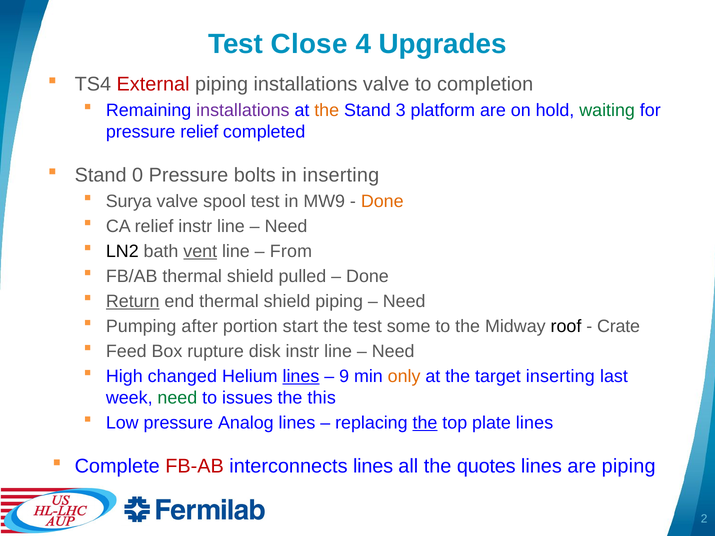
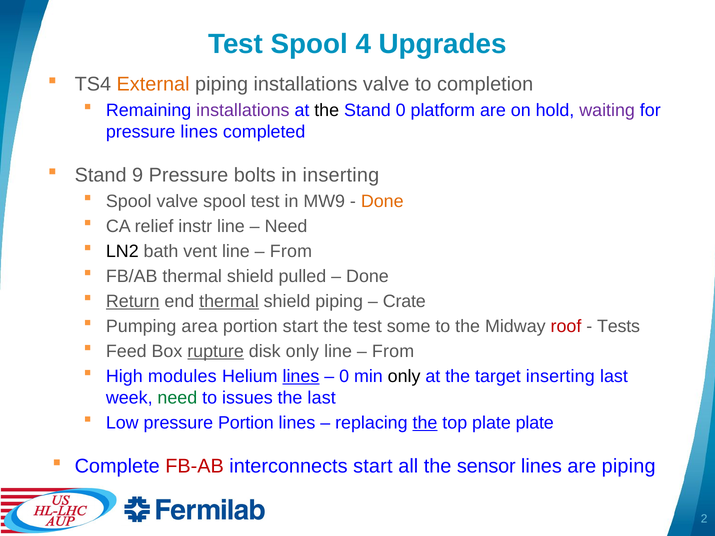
Test Close: Close -> Spool
External colour: red -> orange
the at (327, 110) colour: orange -> black
Stand 3: 3 -> 0
waiting colour: green -> purple
pressure relief: relief -> lines
0: 0 -> 9
Surya at (129, 201): Surya -> Spool
vent underline: present -> none
thermal at (229, 302) underline: none -> present
Need at (404, 302): Need -> Crate
after: after -> area
roof colour: black -> red
Crate: Crate -> Tests
rupture underline: none -> present
disk instr: instr -> only
Need at (393, 352): Need -> From
changed: changed -> modules
9 at (344, 377): 9 -> 0
only at (404, 377) colour: orange -> black
the this: this -> last
pressure Analog: Analog -> Portion
plate lines: lines -> plate
interconnects lines: lines -> start
quotes: quotes -> sensor
